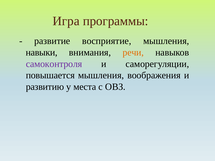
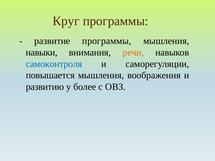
Игра: Игра -> Круг
развитие восприятие: восприятие -> программы
самоконтроля colour: purple -> blue
места: места -> более
